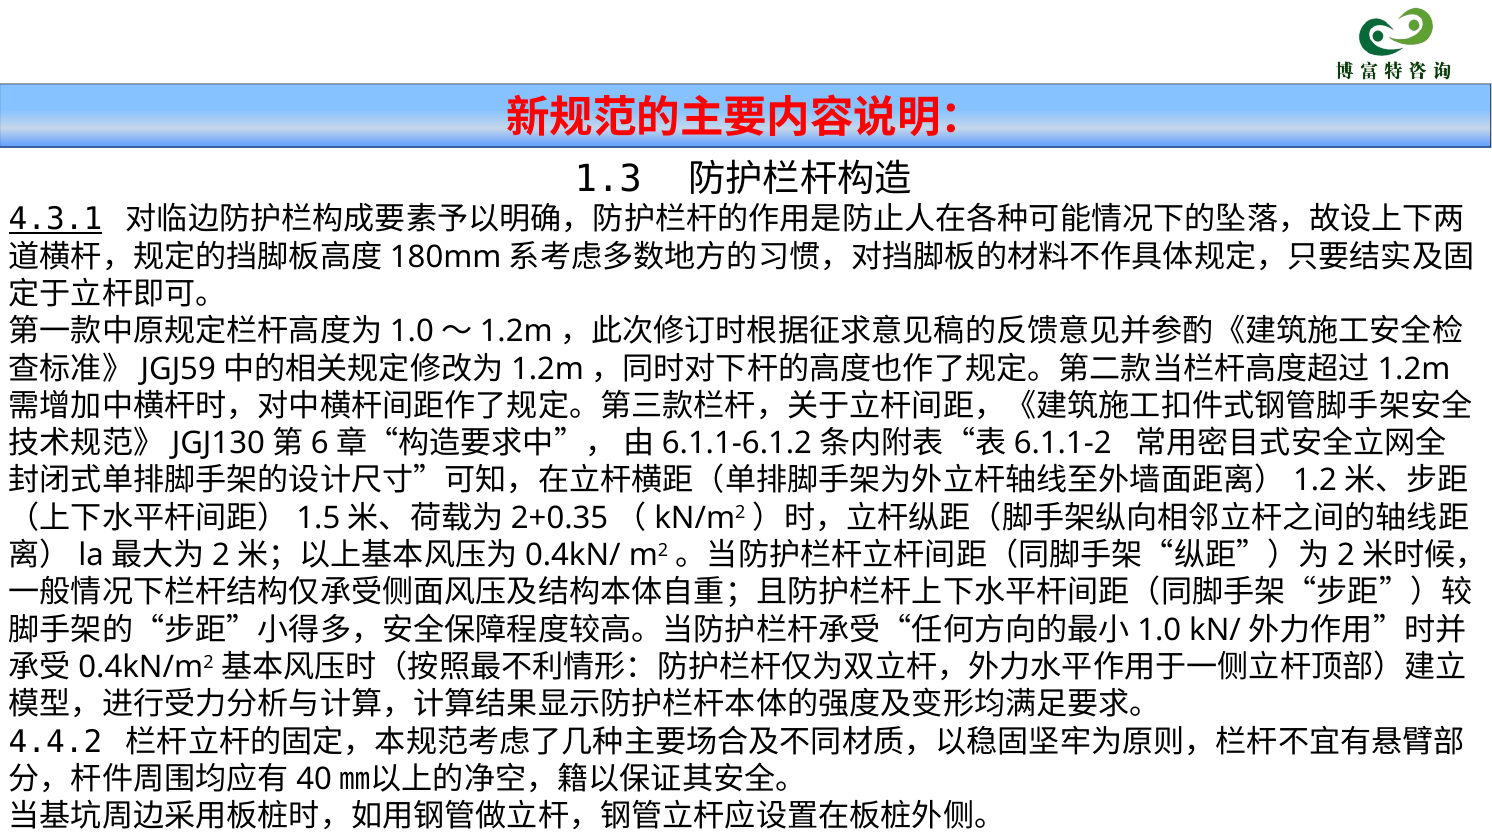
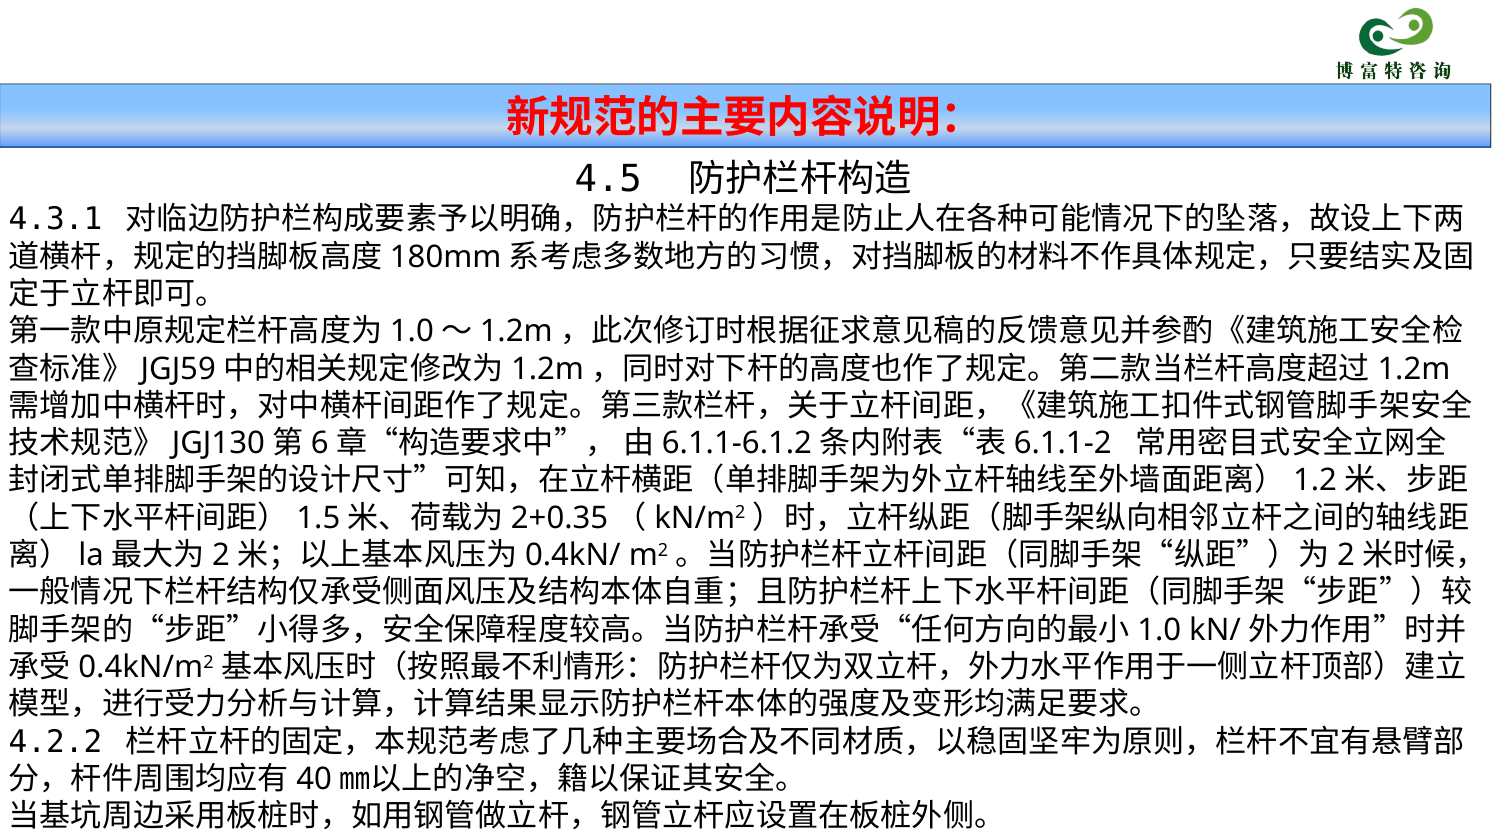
1.3: 1.3 -> 4.5
4.3.1 underline: present -> none
4.4.2: 4.4.2 -> 4.2.2
